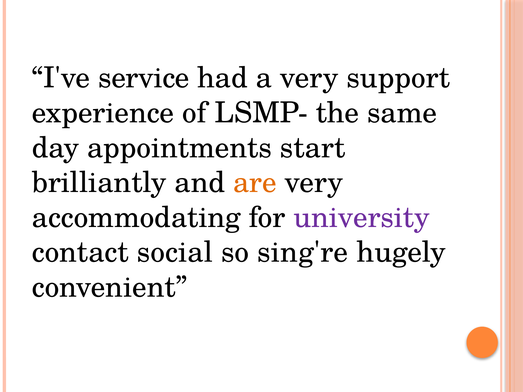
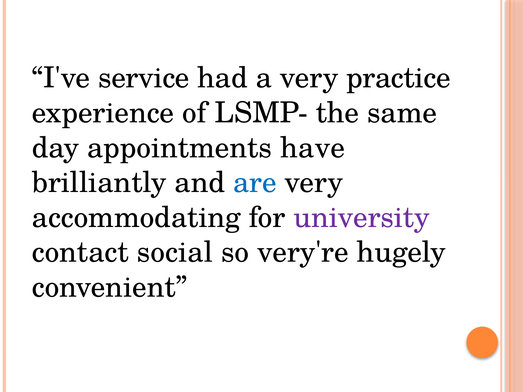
support: support -> practice
start: start -> have
are colour: orange -> blue
sing're: sing're -> very're
